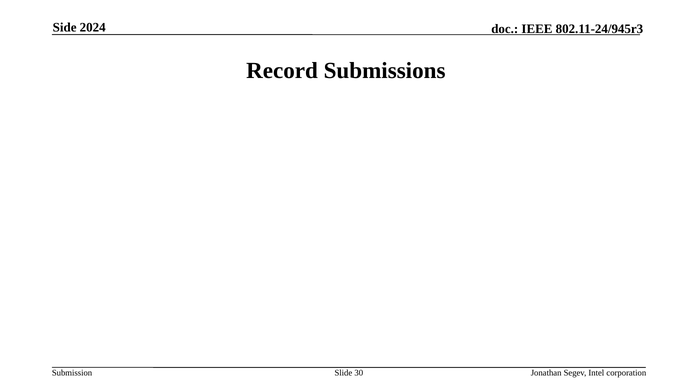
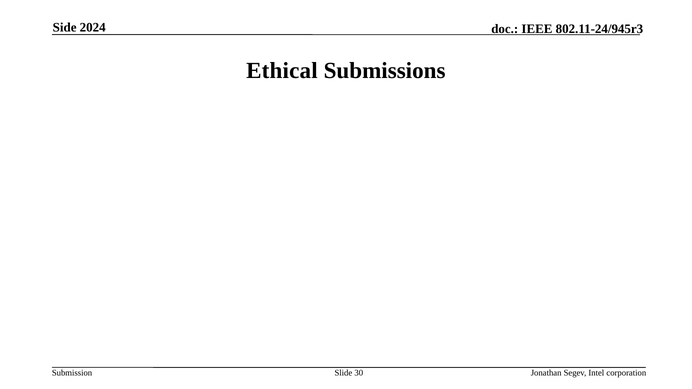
Record: Record -> Ethical
